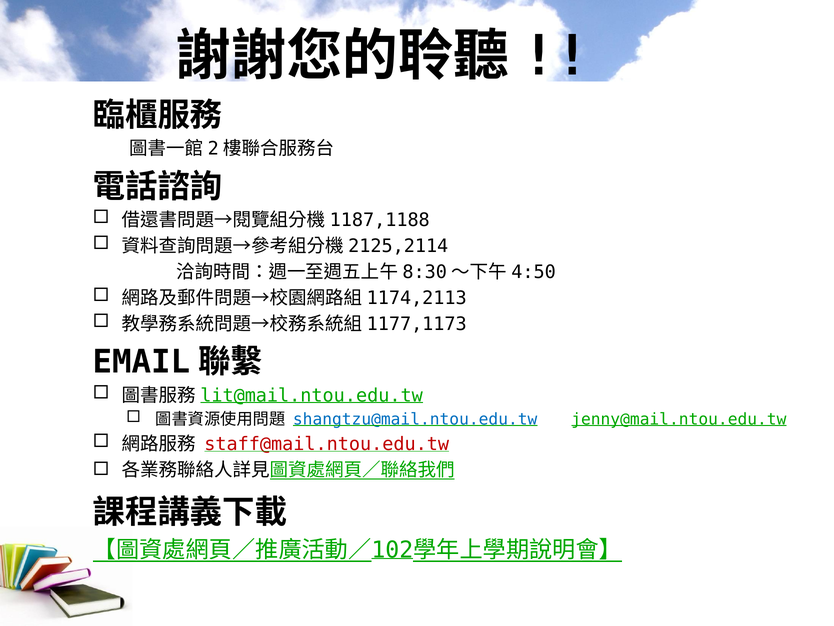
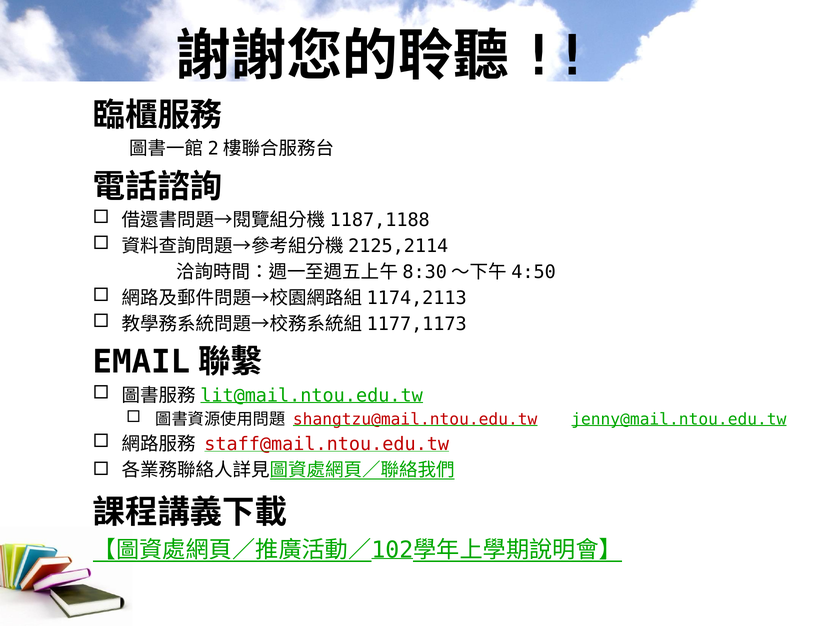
shangtzu@mail.ntou.edu.tw colour: blue -> red
